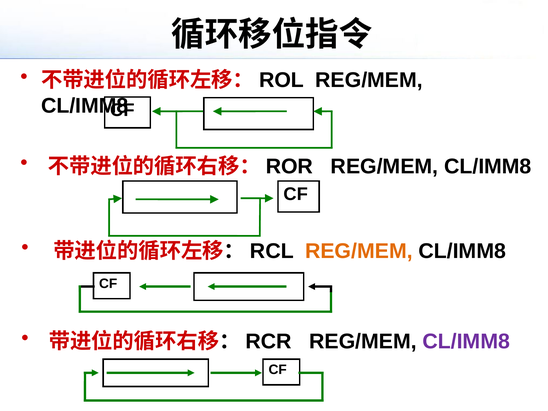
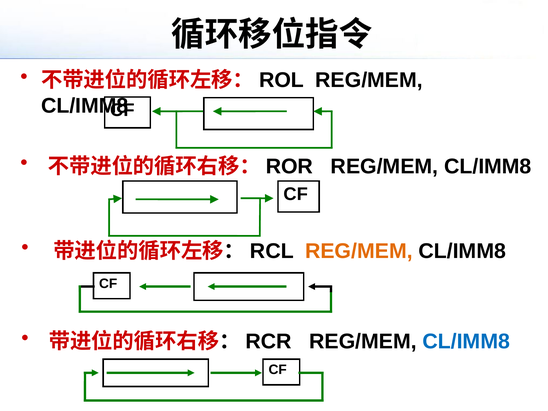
CL/IMM8 at (466, 342) colour: purple -> blue
